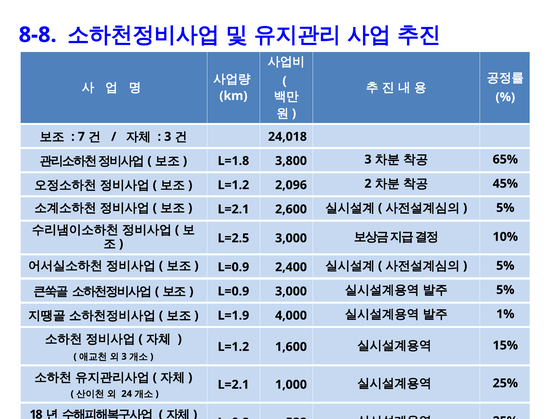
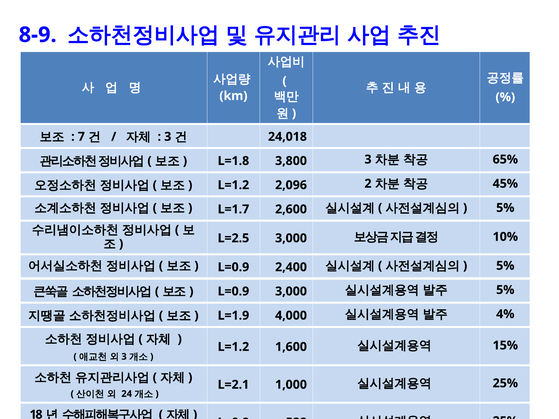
8-8: 8-8 -> 8-9
L=2.1 at (233, 209): L=2.1 -> L=1.7
1%: 1% -> 4%
